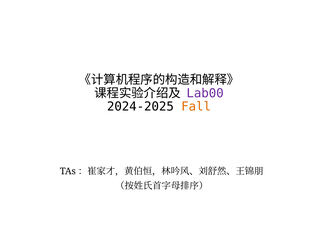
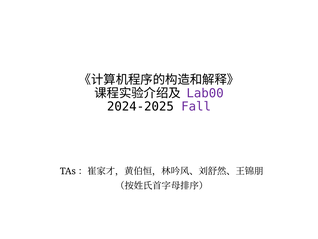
Fall colour: orange -> purple
